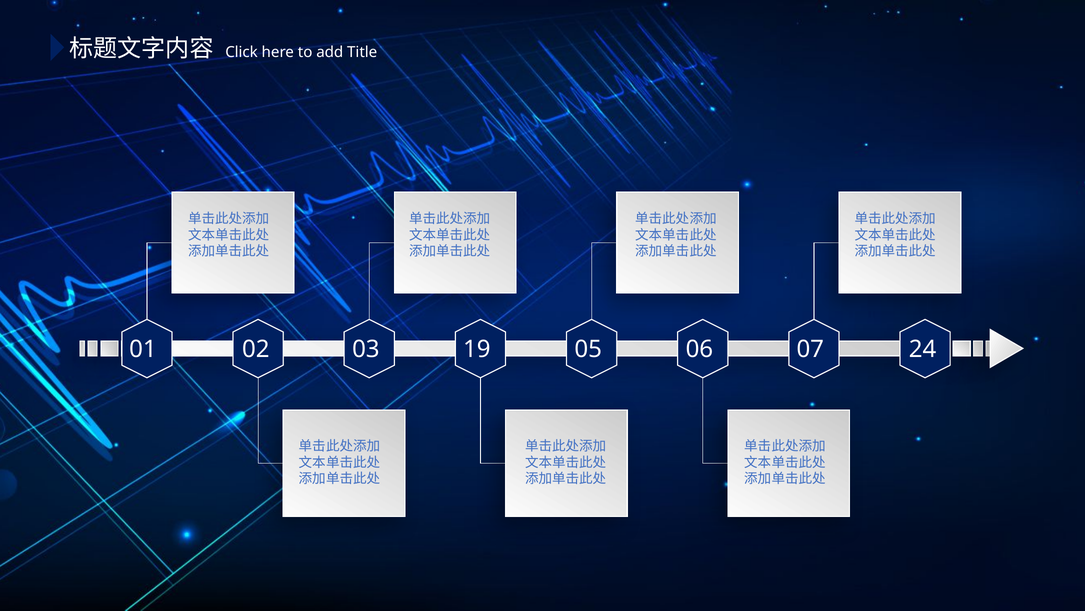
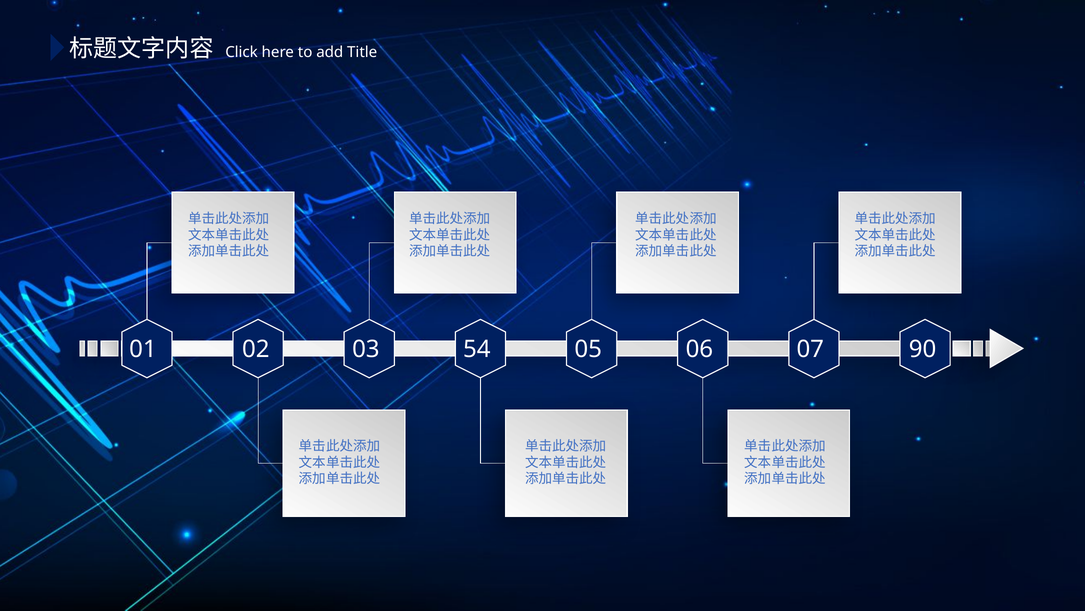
19: 19 -> 54
24: 24 -> 90
